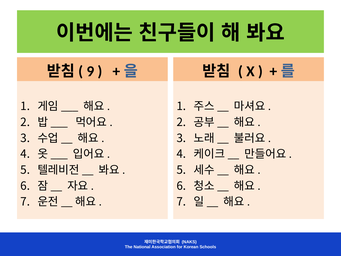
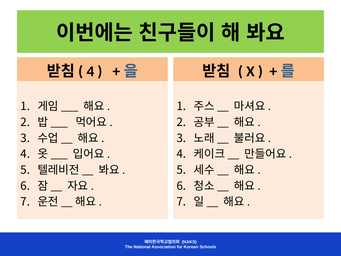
9 at (90, 71): 9 -> 4
